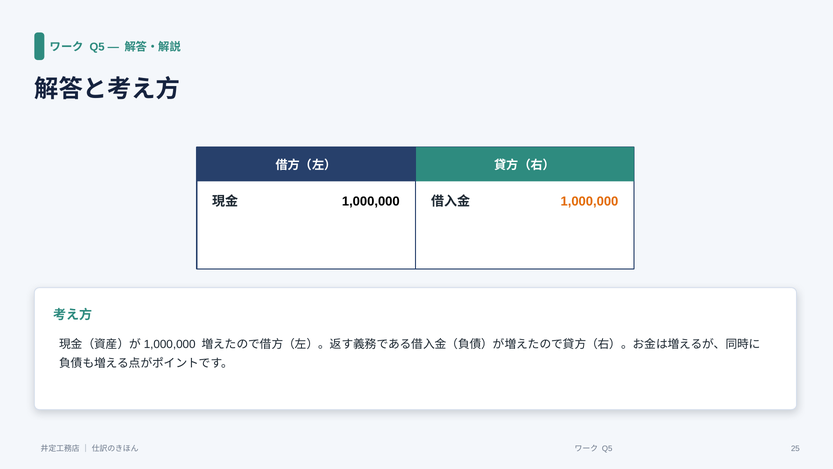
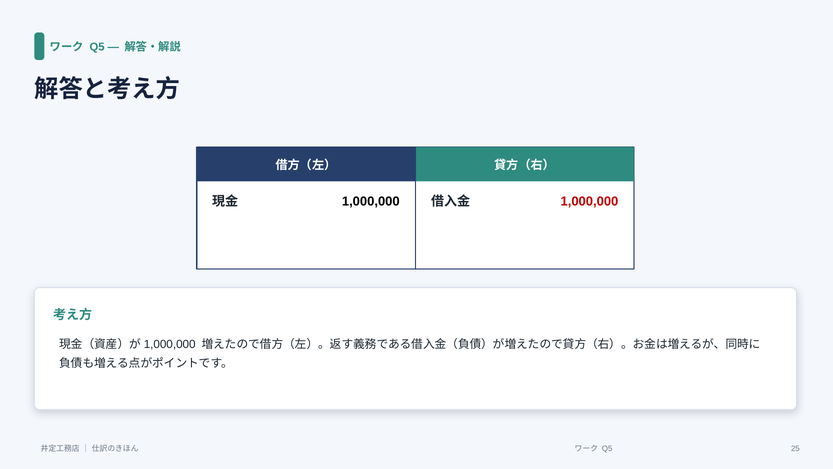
1,000,000 at (589, 201) colour: orange -> red
